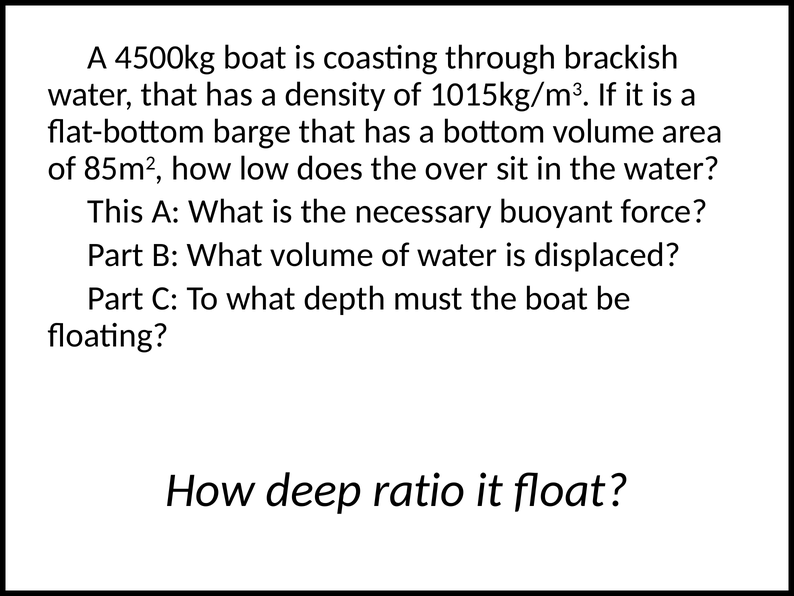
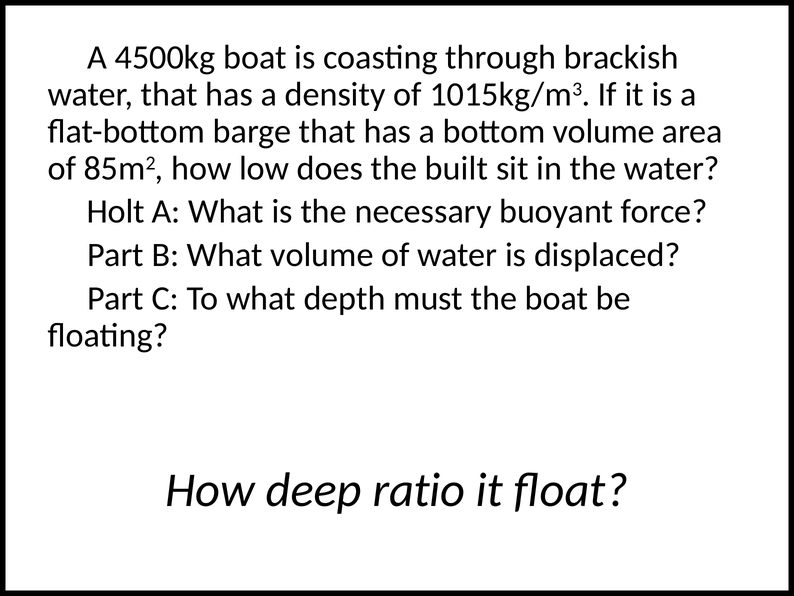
over: over -> built
This: This -> Holt
